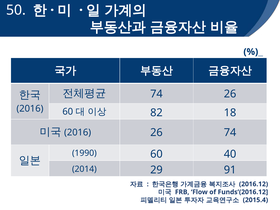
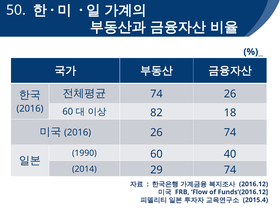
29 91: 91 -> 74
